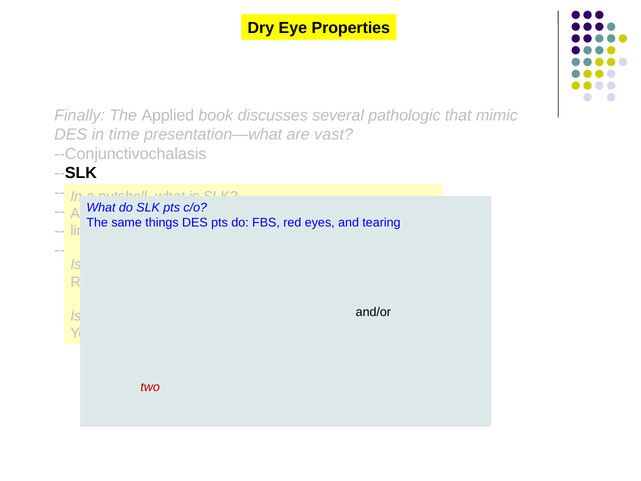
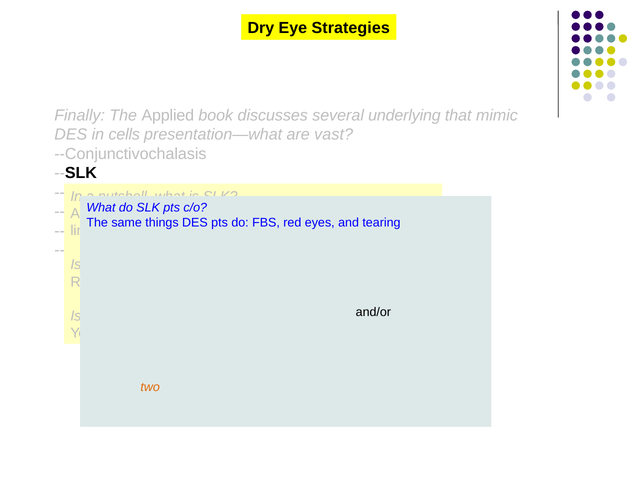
Properties: Properties -> Strategies
pathologic: pathologic -> underlying
time: time -> cells
two colour: red -> orange
